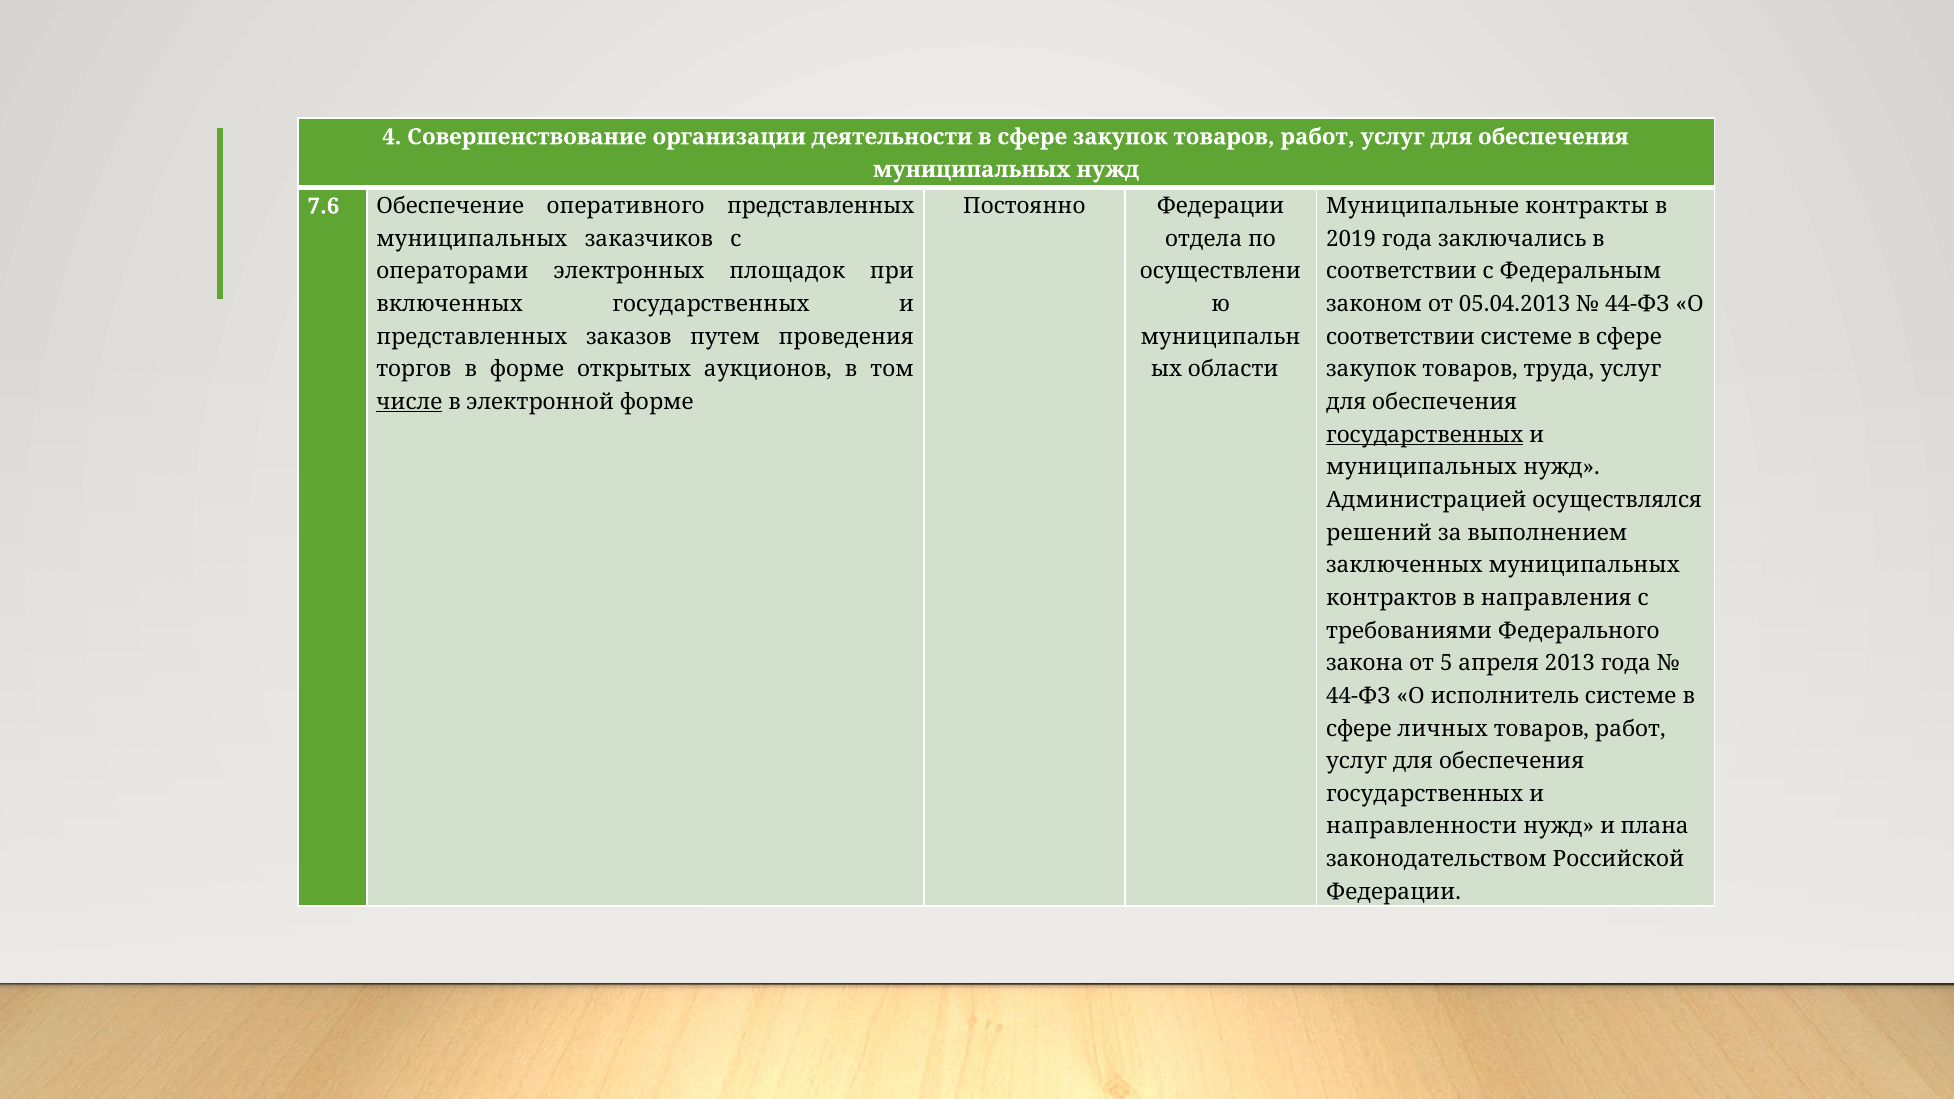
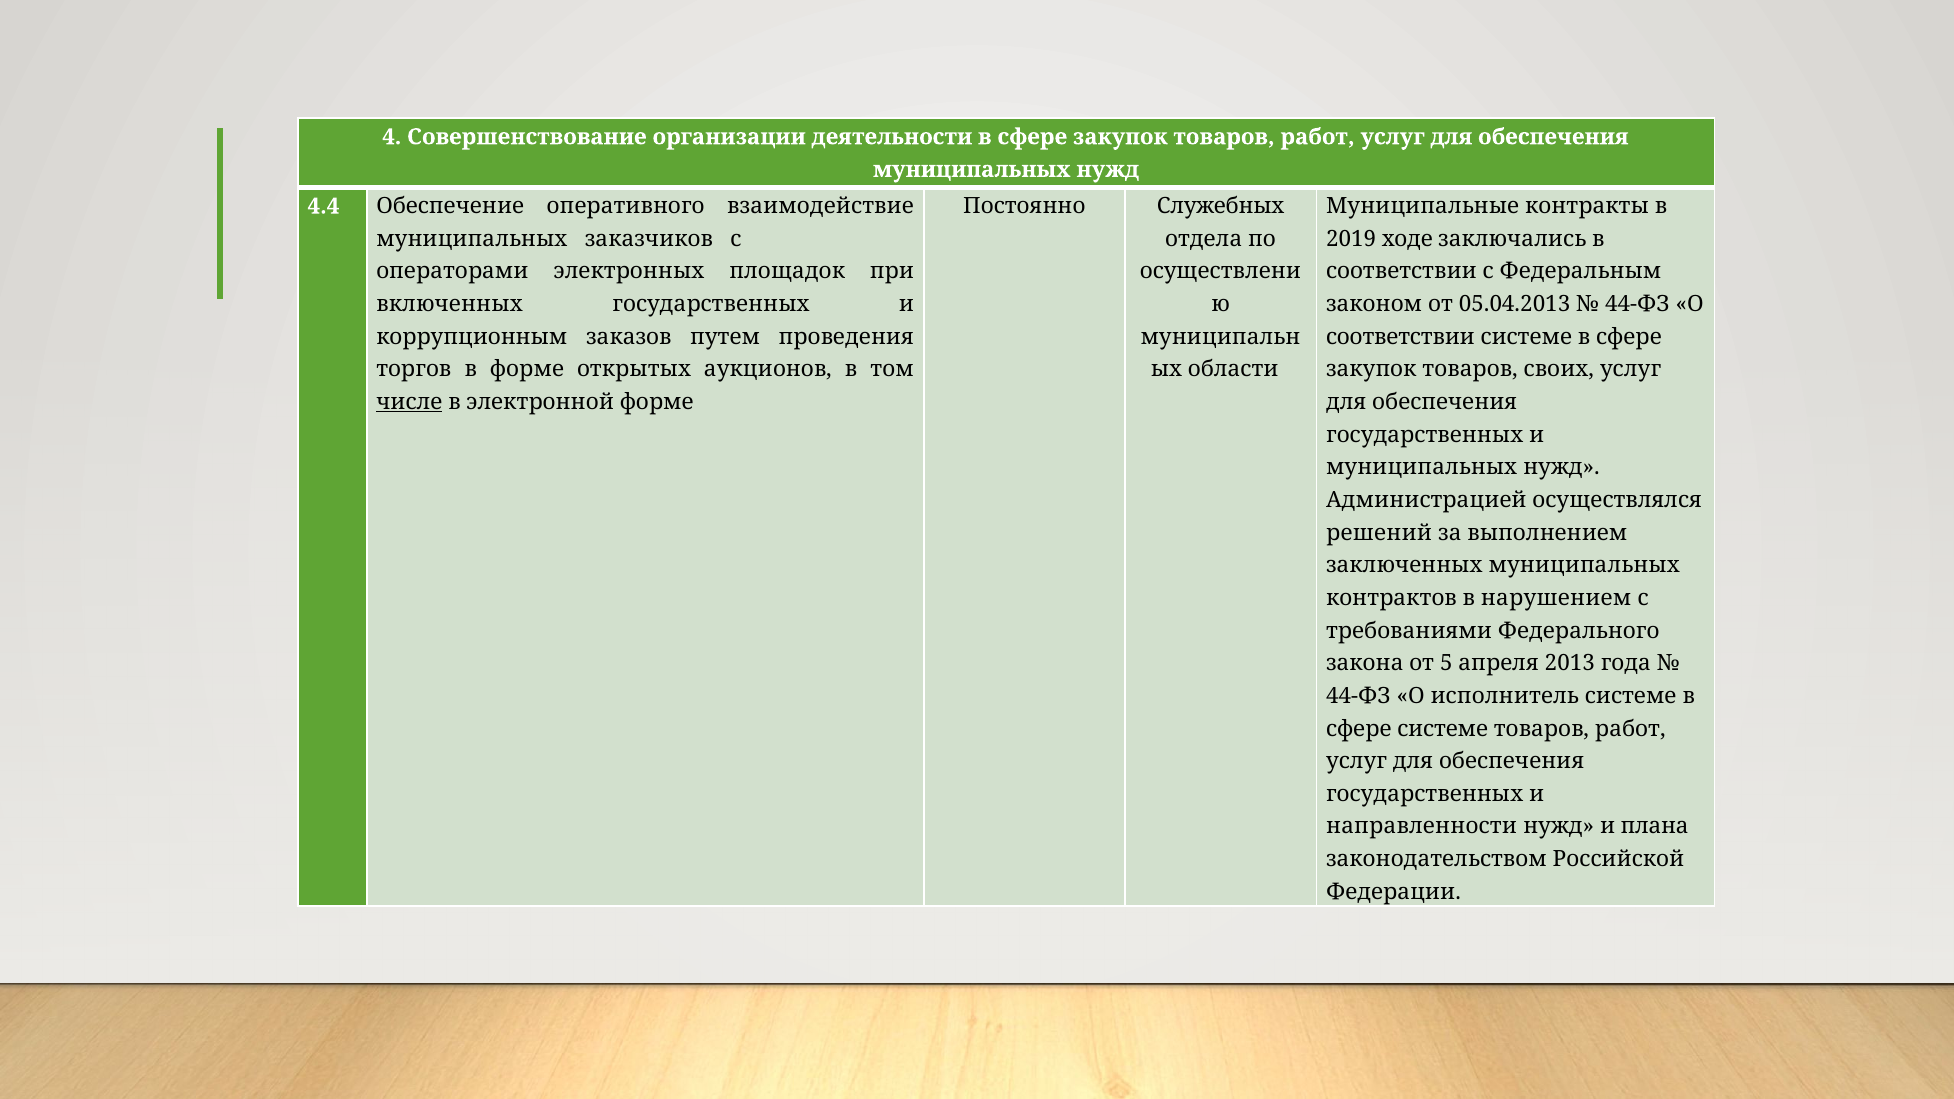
7.6: 7.6 -> 4.4
оперативного представленных: представленных -> взаимодействие
Постоянно Федерации: Федерации -> Служебных
2019 года: года -> ходе
представленных at (472, 337): представленных -> коррупционным
труда: труда -> своих
государственных at (1425, 435) underline: present -> none
направления: направления -> нарушением
сфере личных: личных -> системе
